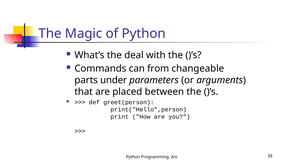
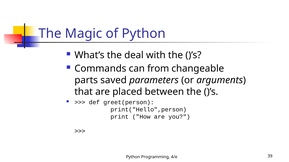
under: under -> saved
